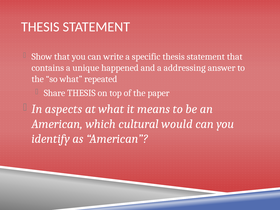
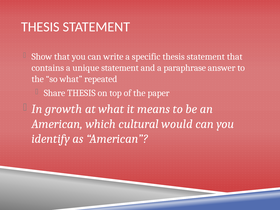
unique happened: happened -> statement
addressing: addressing -> paraphrase
aspects: aspects -> growth
